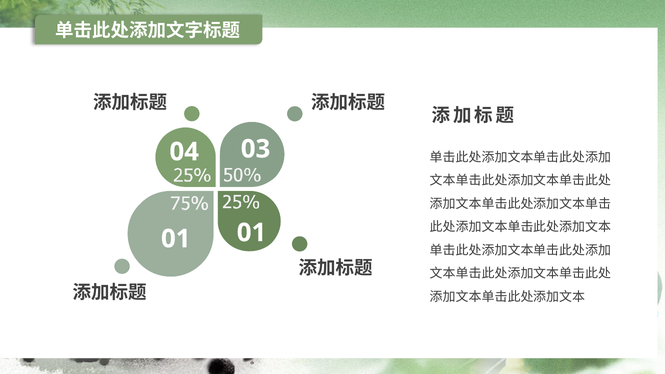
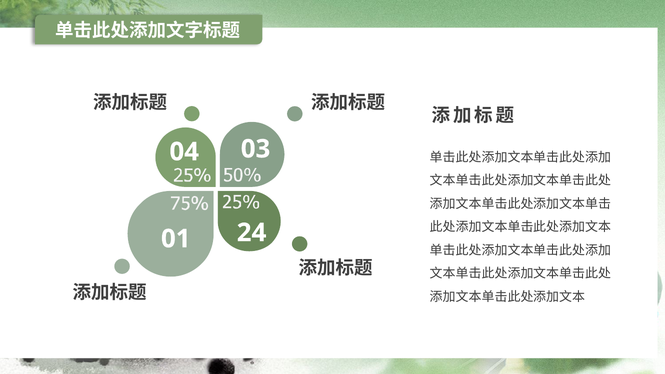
01 01: 01 -> 24
